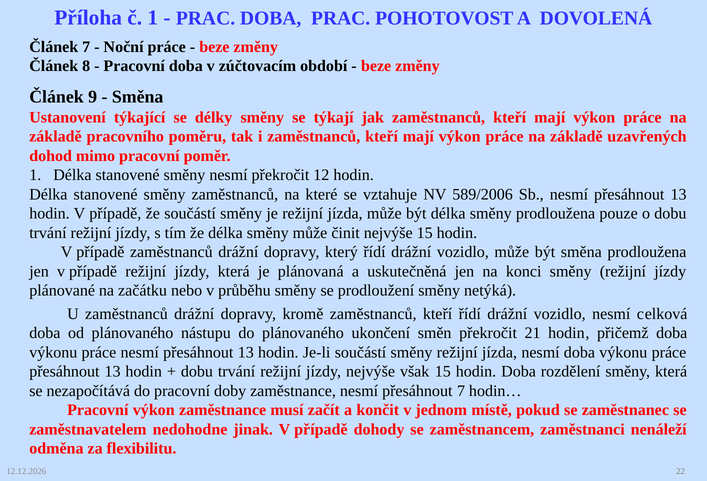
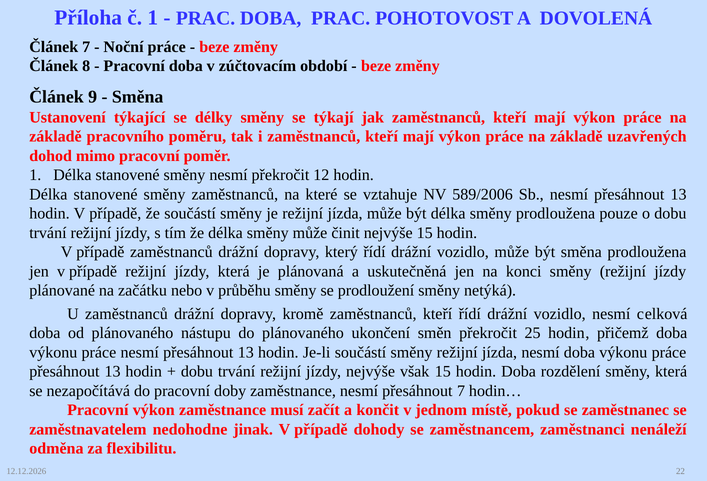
21: 21 -> 25
